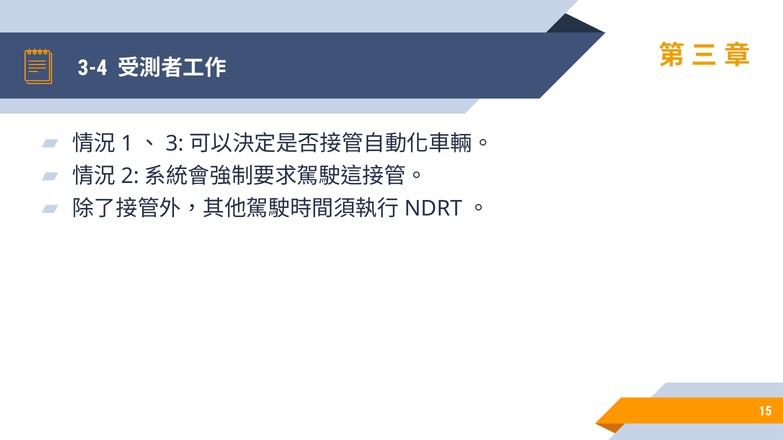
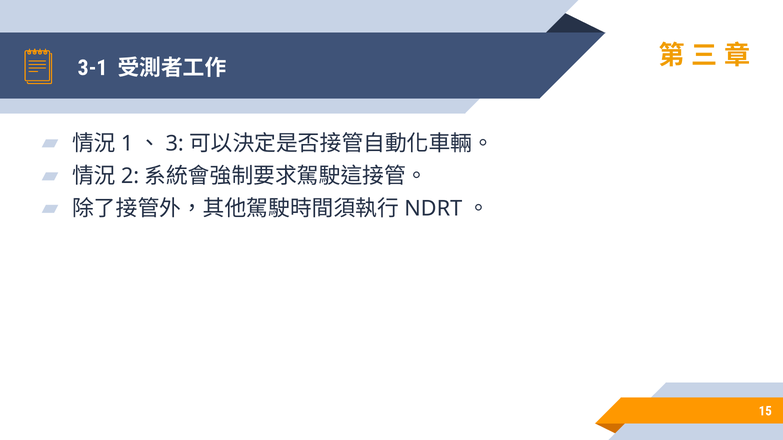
3-4: 3-4 -> 3-1
